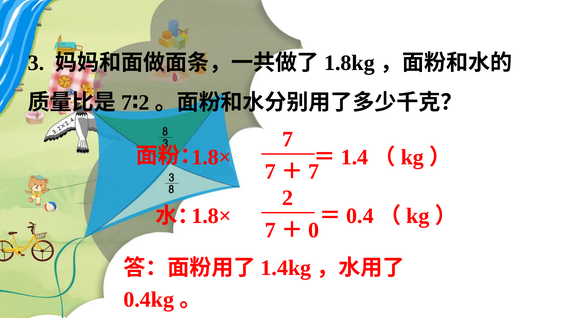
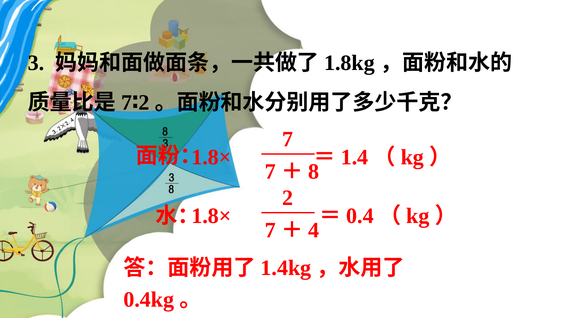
7 at (314, 172): 7 -> 8
0: 0 -> 4
